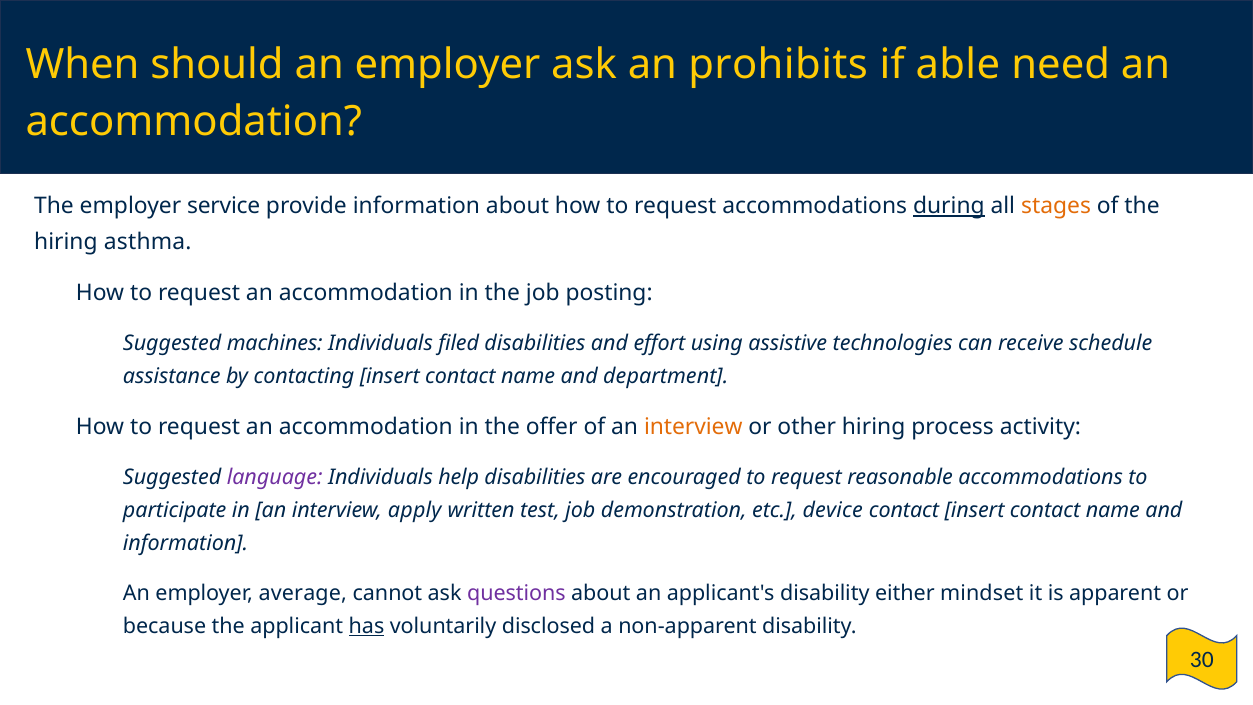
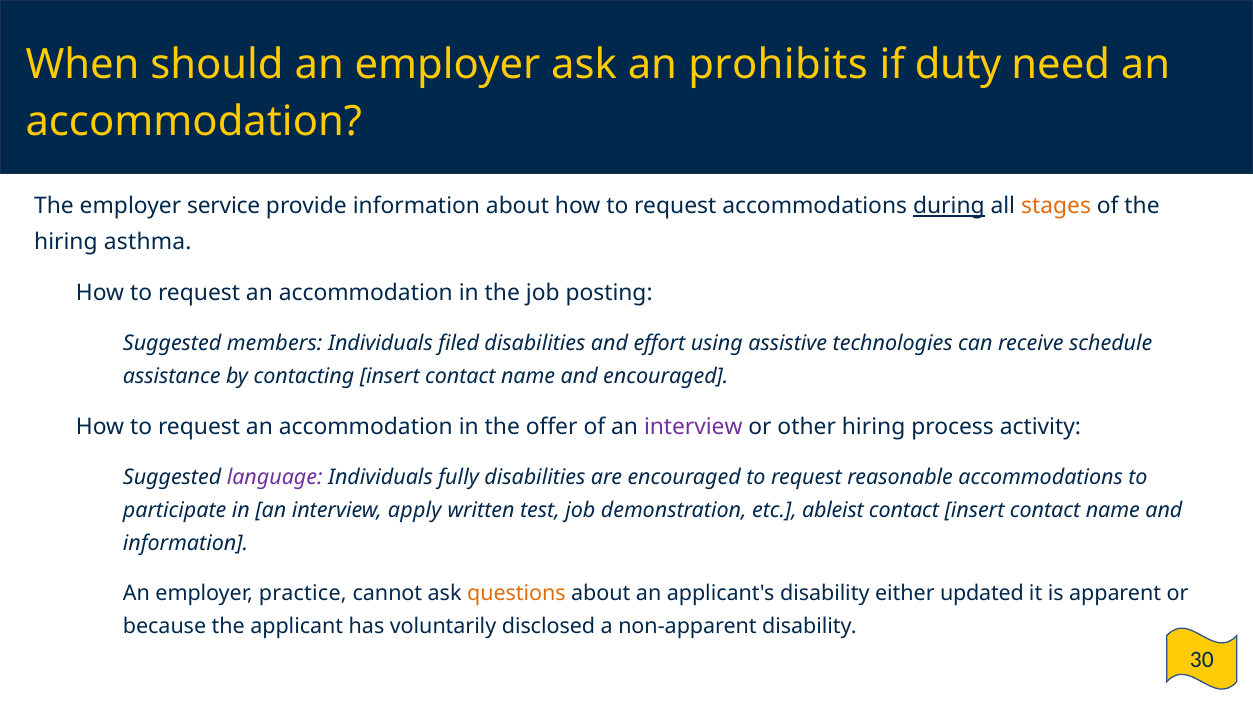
able: able -> duty
machines: machines -> members
and department: department -> encouraged
interview at (693, 427) colour: orange -> purple
help: help -> fully
device: device -> ableist
average: average -> practice
questions colour: purple -> orange
mindset: mindset -> updated
has underline: present -> none
